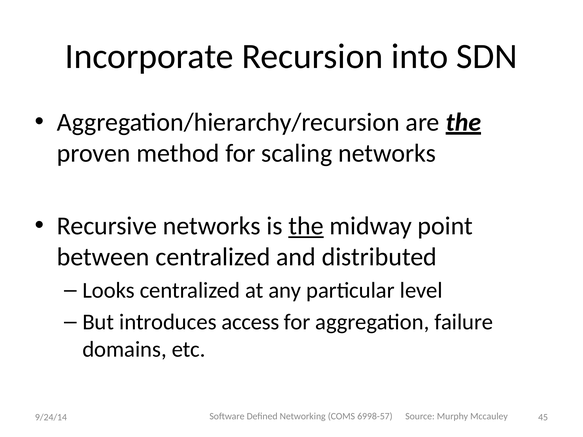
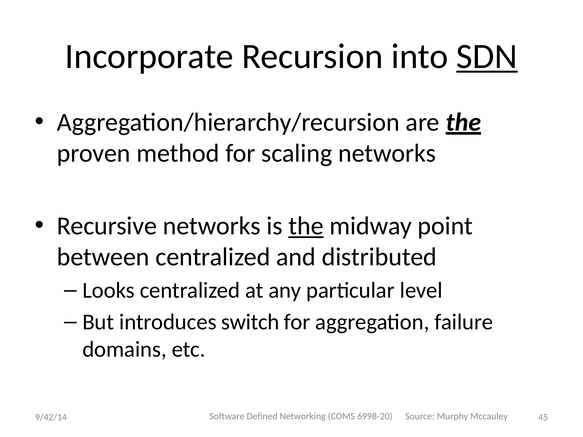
SDN underline: none -> present
access: access -> switch
6998-57: 6998-57 -> 6998-20
9/24/14: 9/24/14 -> 9/42/14
